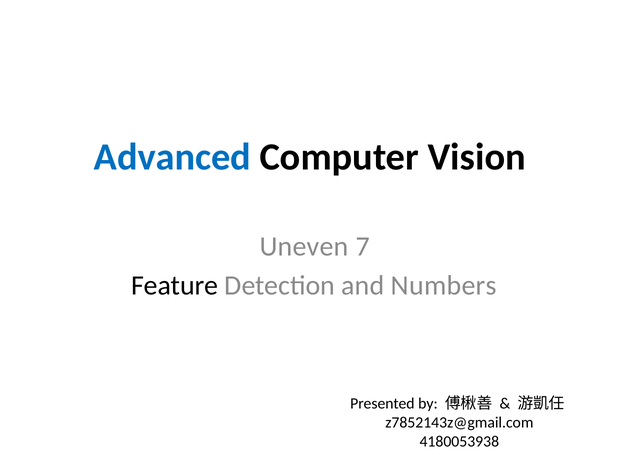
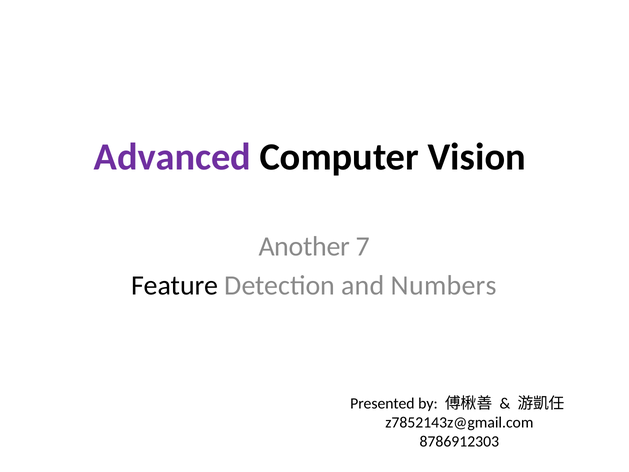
Advanced colour: blue -> purple
Uneven: Uneven -> Another
4180053938: 4180053938 -> 8786912303
